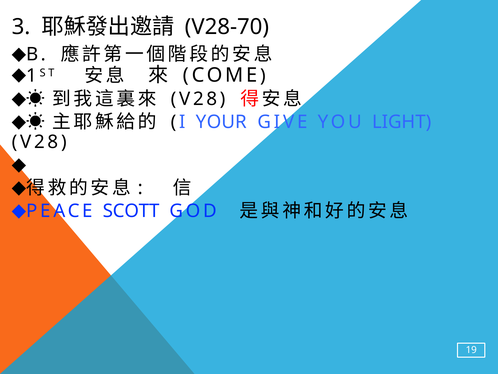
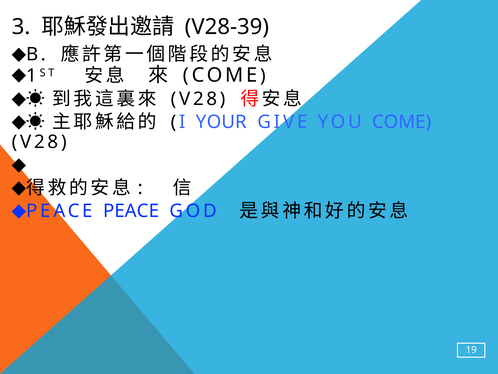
V28-70: V28-70 -> V28-39
YOU LIGHT: LIGHT -> COME
PEACE SCOTT: SCOTT -> PEACE
